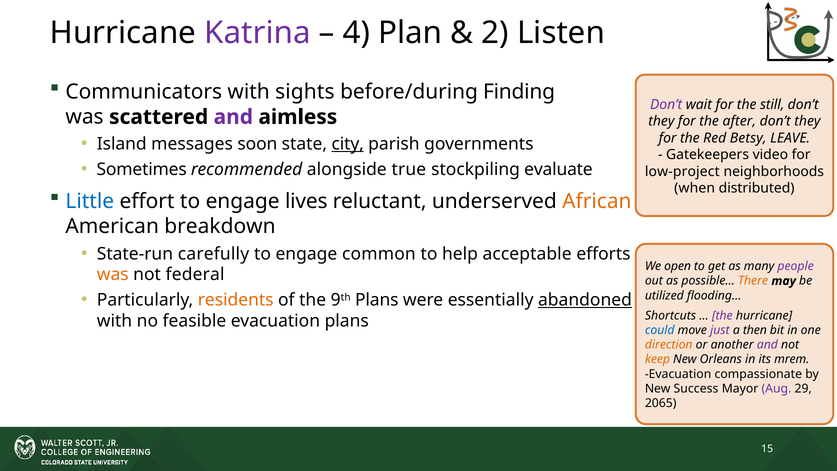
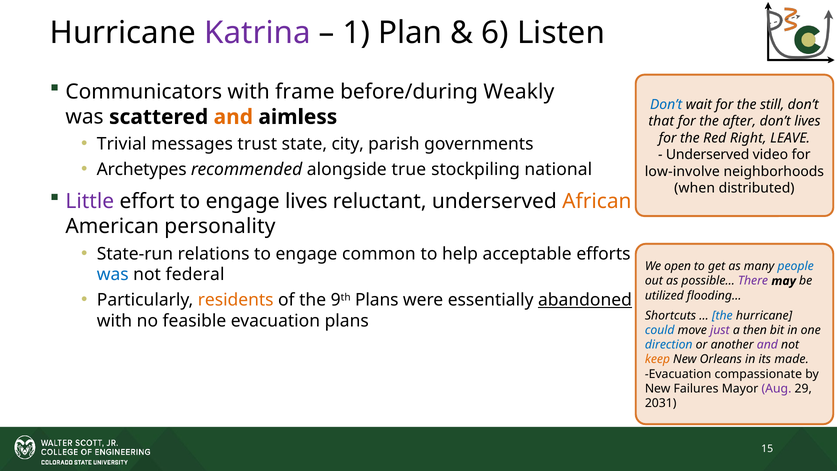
4: 4 -> 1
2: 2 -> 6
sights: sights -> frame
Finding: Finding -> Weakly
Don’t at (666, 104) colour: purple -> blue
and at (233, 117) colour: purple -> orange
they at (661, 121): they -> that
they at (807, 121): they -> lives
Betsy: Betsy -> Right
Island: Island -> Trivial
soon: soon -> trust
city underline: present -> none
Gatekeepers at (708, 155): Gatekeepers -> Underserved
Sometimes: Sometimes -> Archetypes
evaluate: evaluate -> national
low-project: low-project -> low-involve
Little colour: blue -> purple
breakdown: breakdown -> personality
carefully: carefully -> relations
people colour: purple -> blue
was at (113, 275) colour: orange -> blue
There colour: orange -> purple
the at (722, 315) colour: purple -> blue
direction colour: orange -> blue
mrem: mrem -> made
Success: Success -> Failures
2065: 2065 -> 2031
